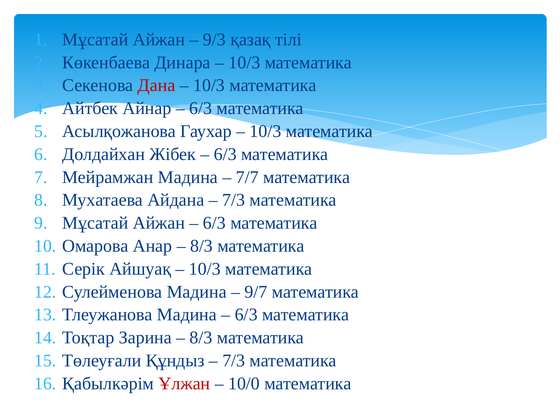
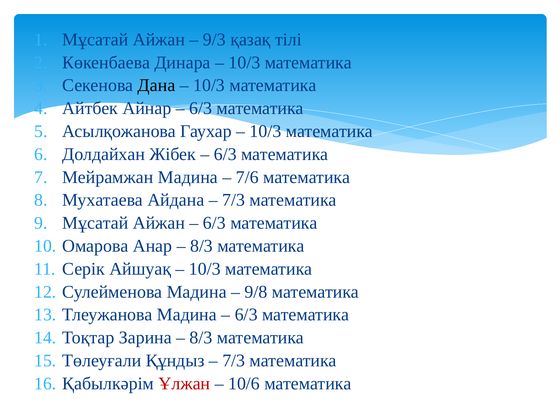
Дана colour: red -> black
7/7: 7/7 -> 7/6
9/7: 9/7 -> 9/8
10/0: 10/0 -> 10/6
